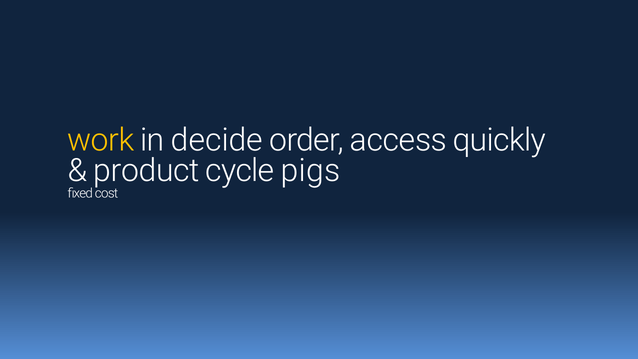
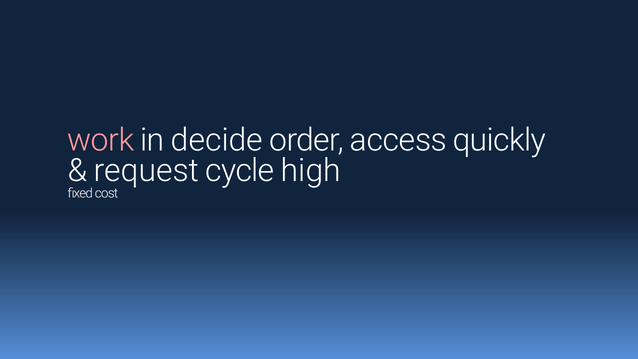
work colour: yellow -> pink
product: product -> request
pigs: pigs -> high
